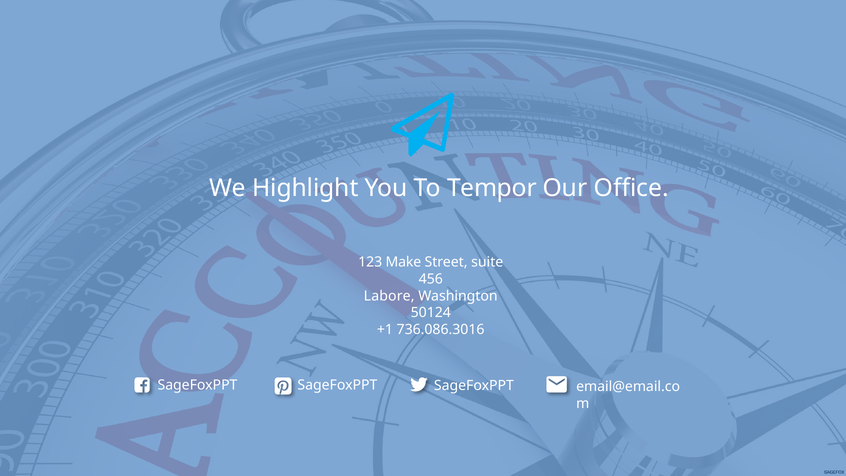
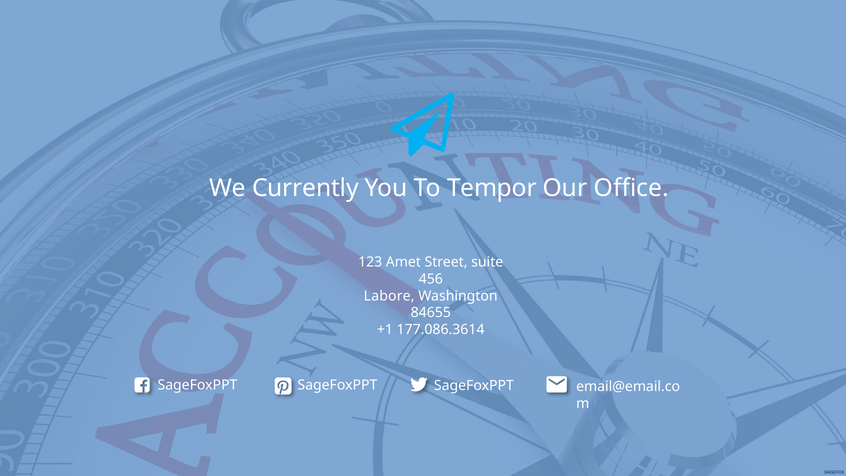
Highlight: Highlight -> Currently
Make: Make -> Amet
50124: 50124 -> 84655
736.086.3016: 736.086.3016 -> 177.086.3614
